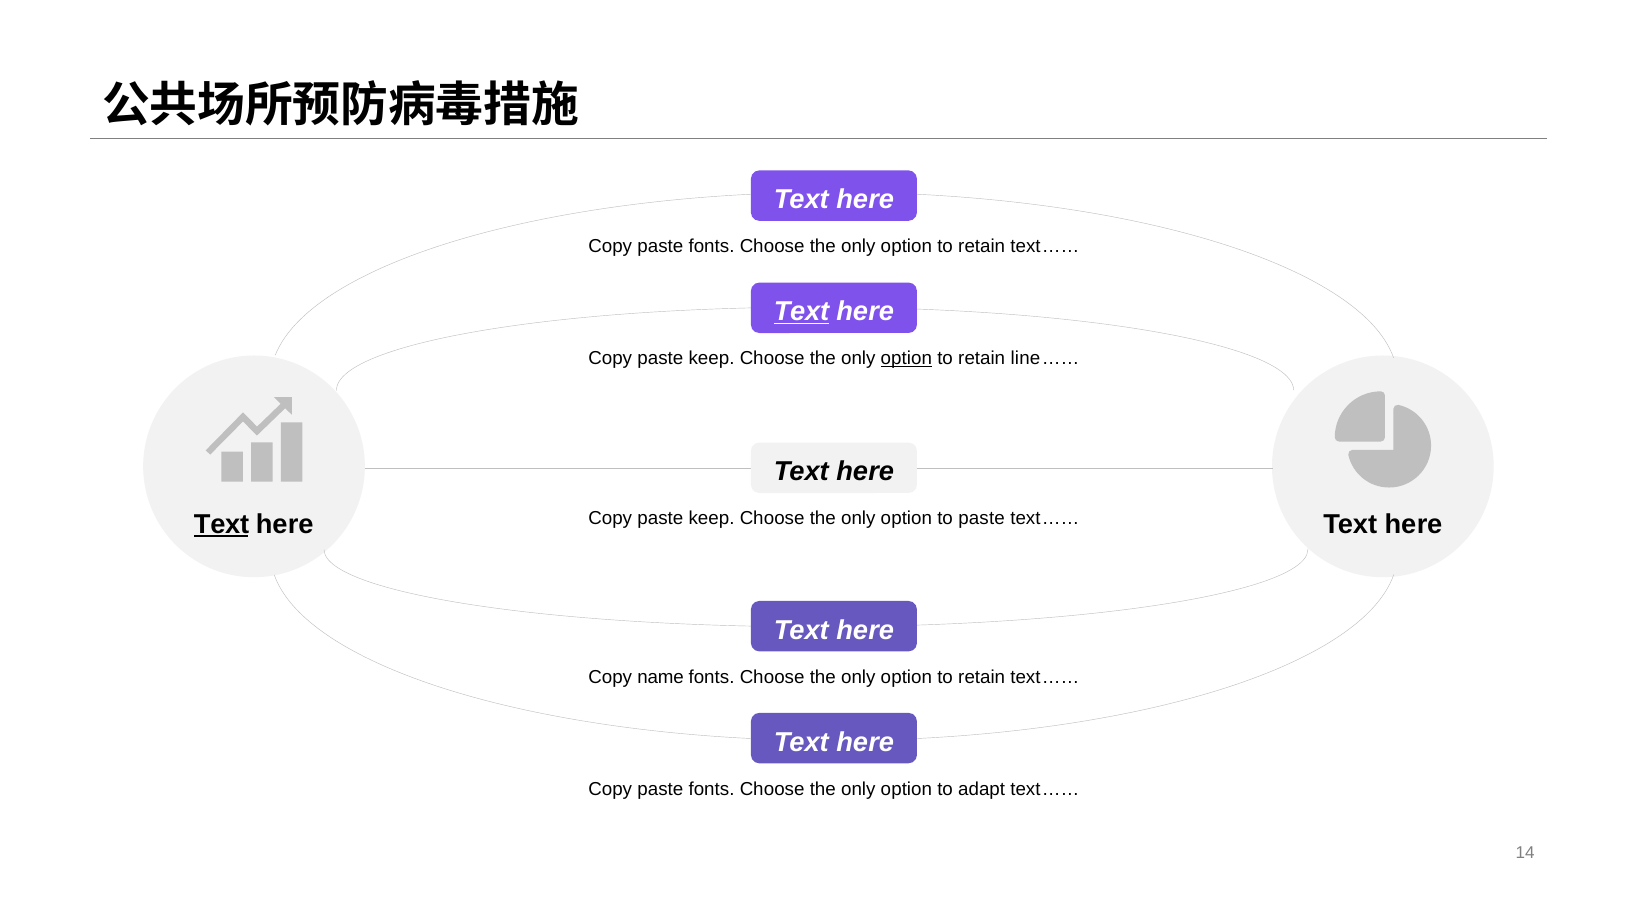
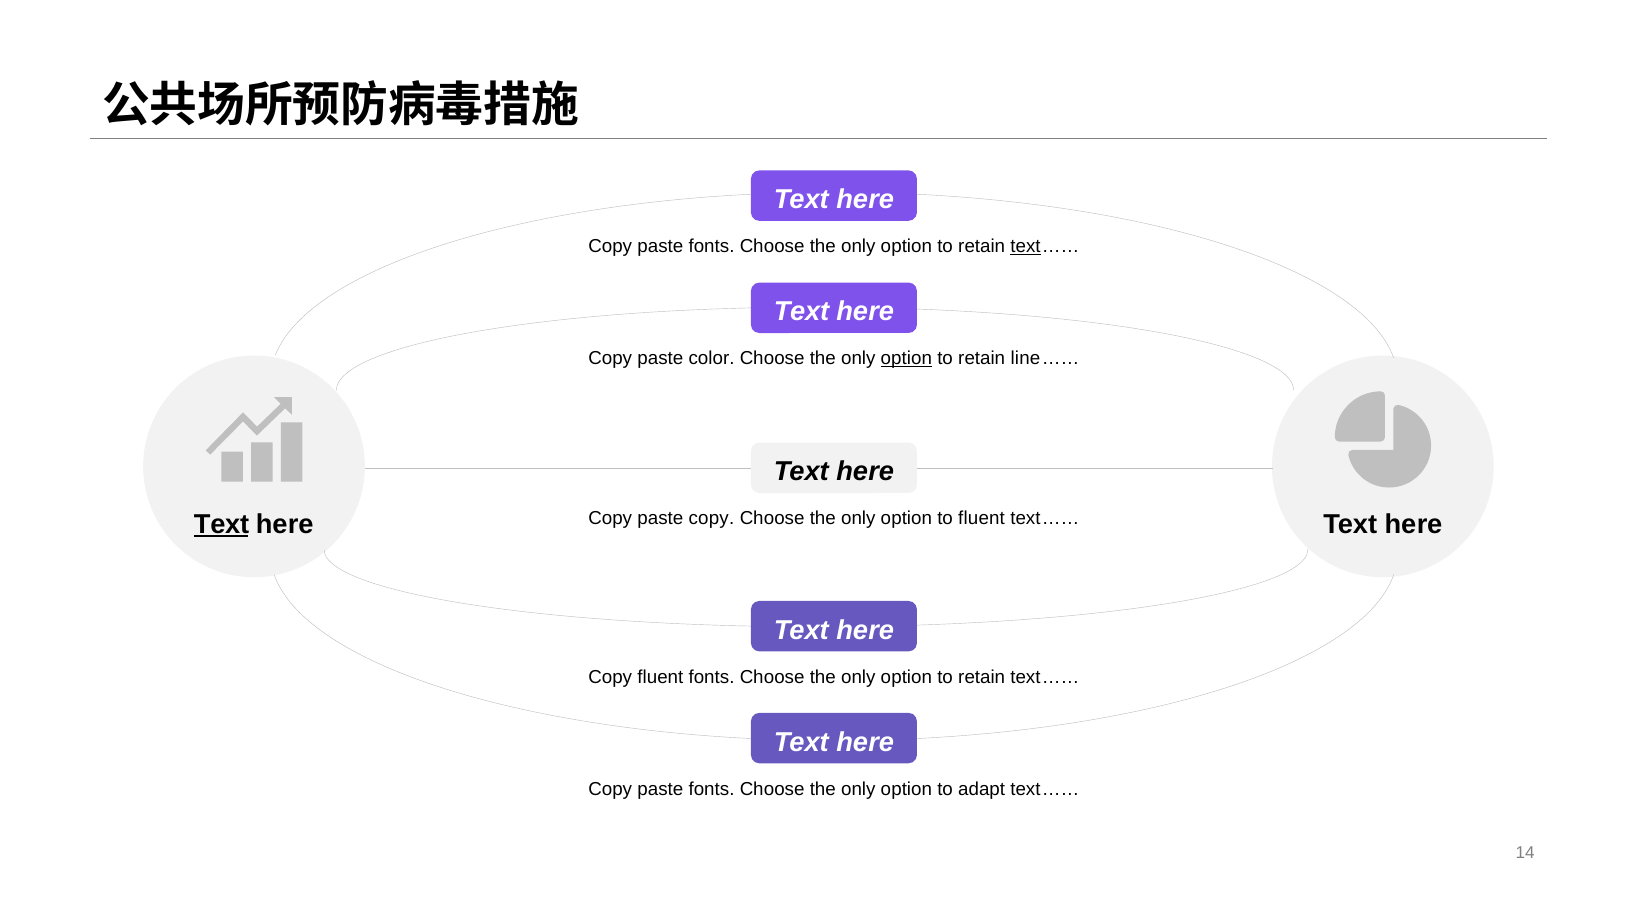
text at (1026, 246) underline: none -> present
Text at (801, 312) underline: present -> none
keep at (712, 358): keep -> color
keep at (712, 518): keep -> copy
to paste: paste -> fluent
Copy name: name -> fluent
